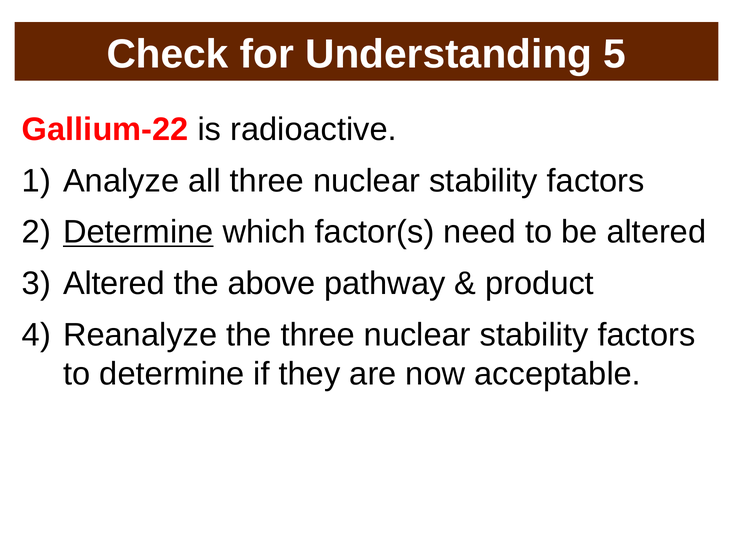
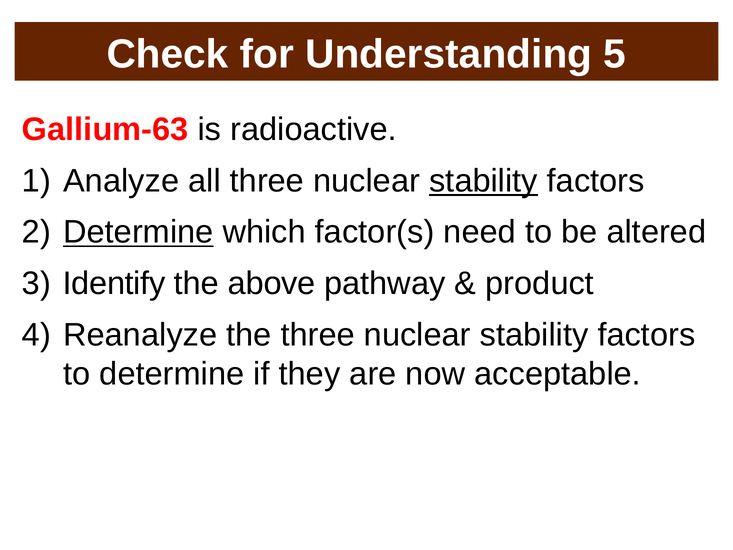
Gallium-22: Gallium-22 -> Gallium-63
stability at (483, 181) underline: none -> present
Altered at (114, 283): Altered -> Identify
